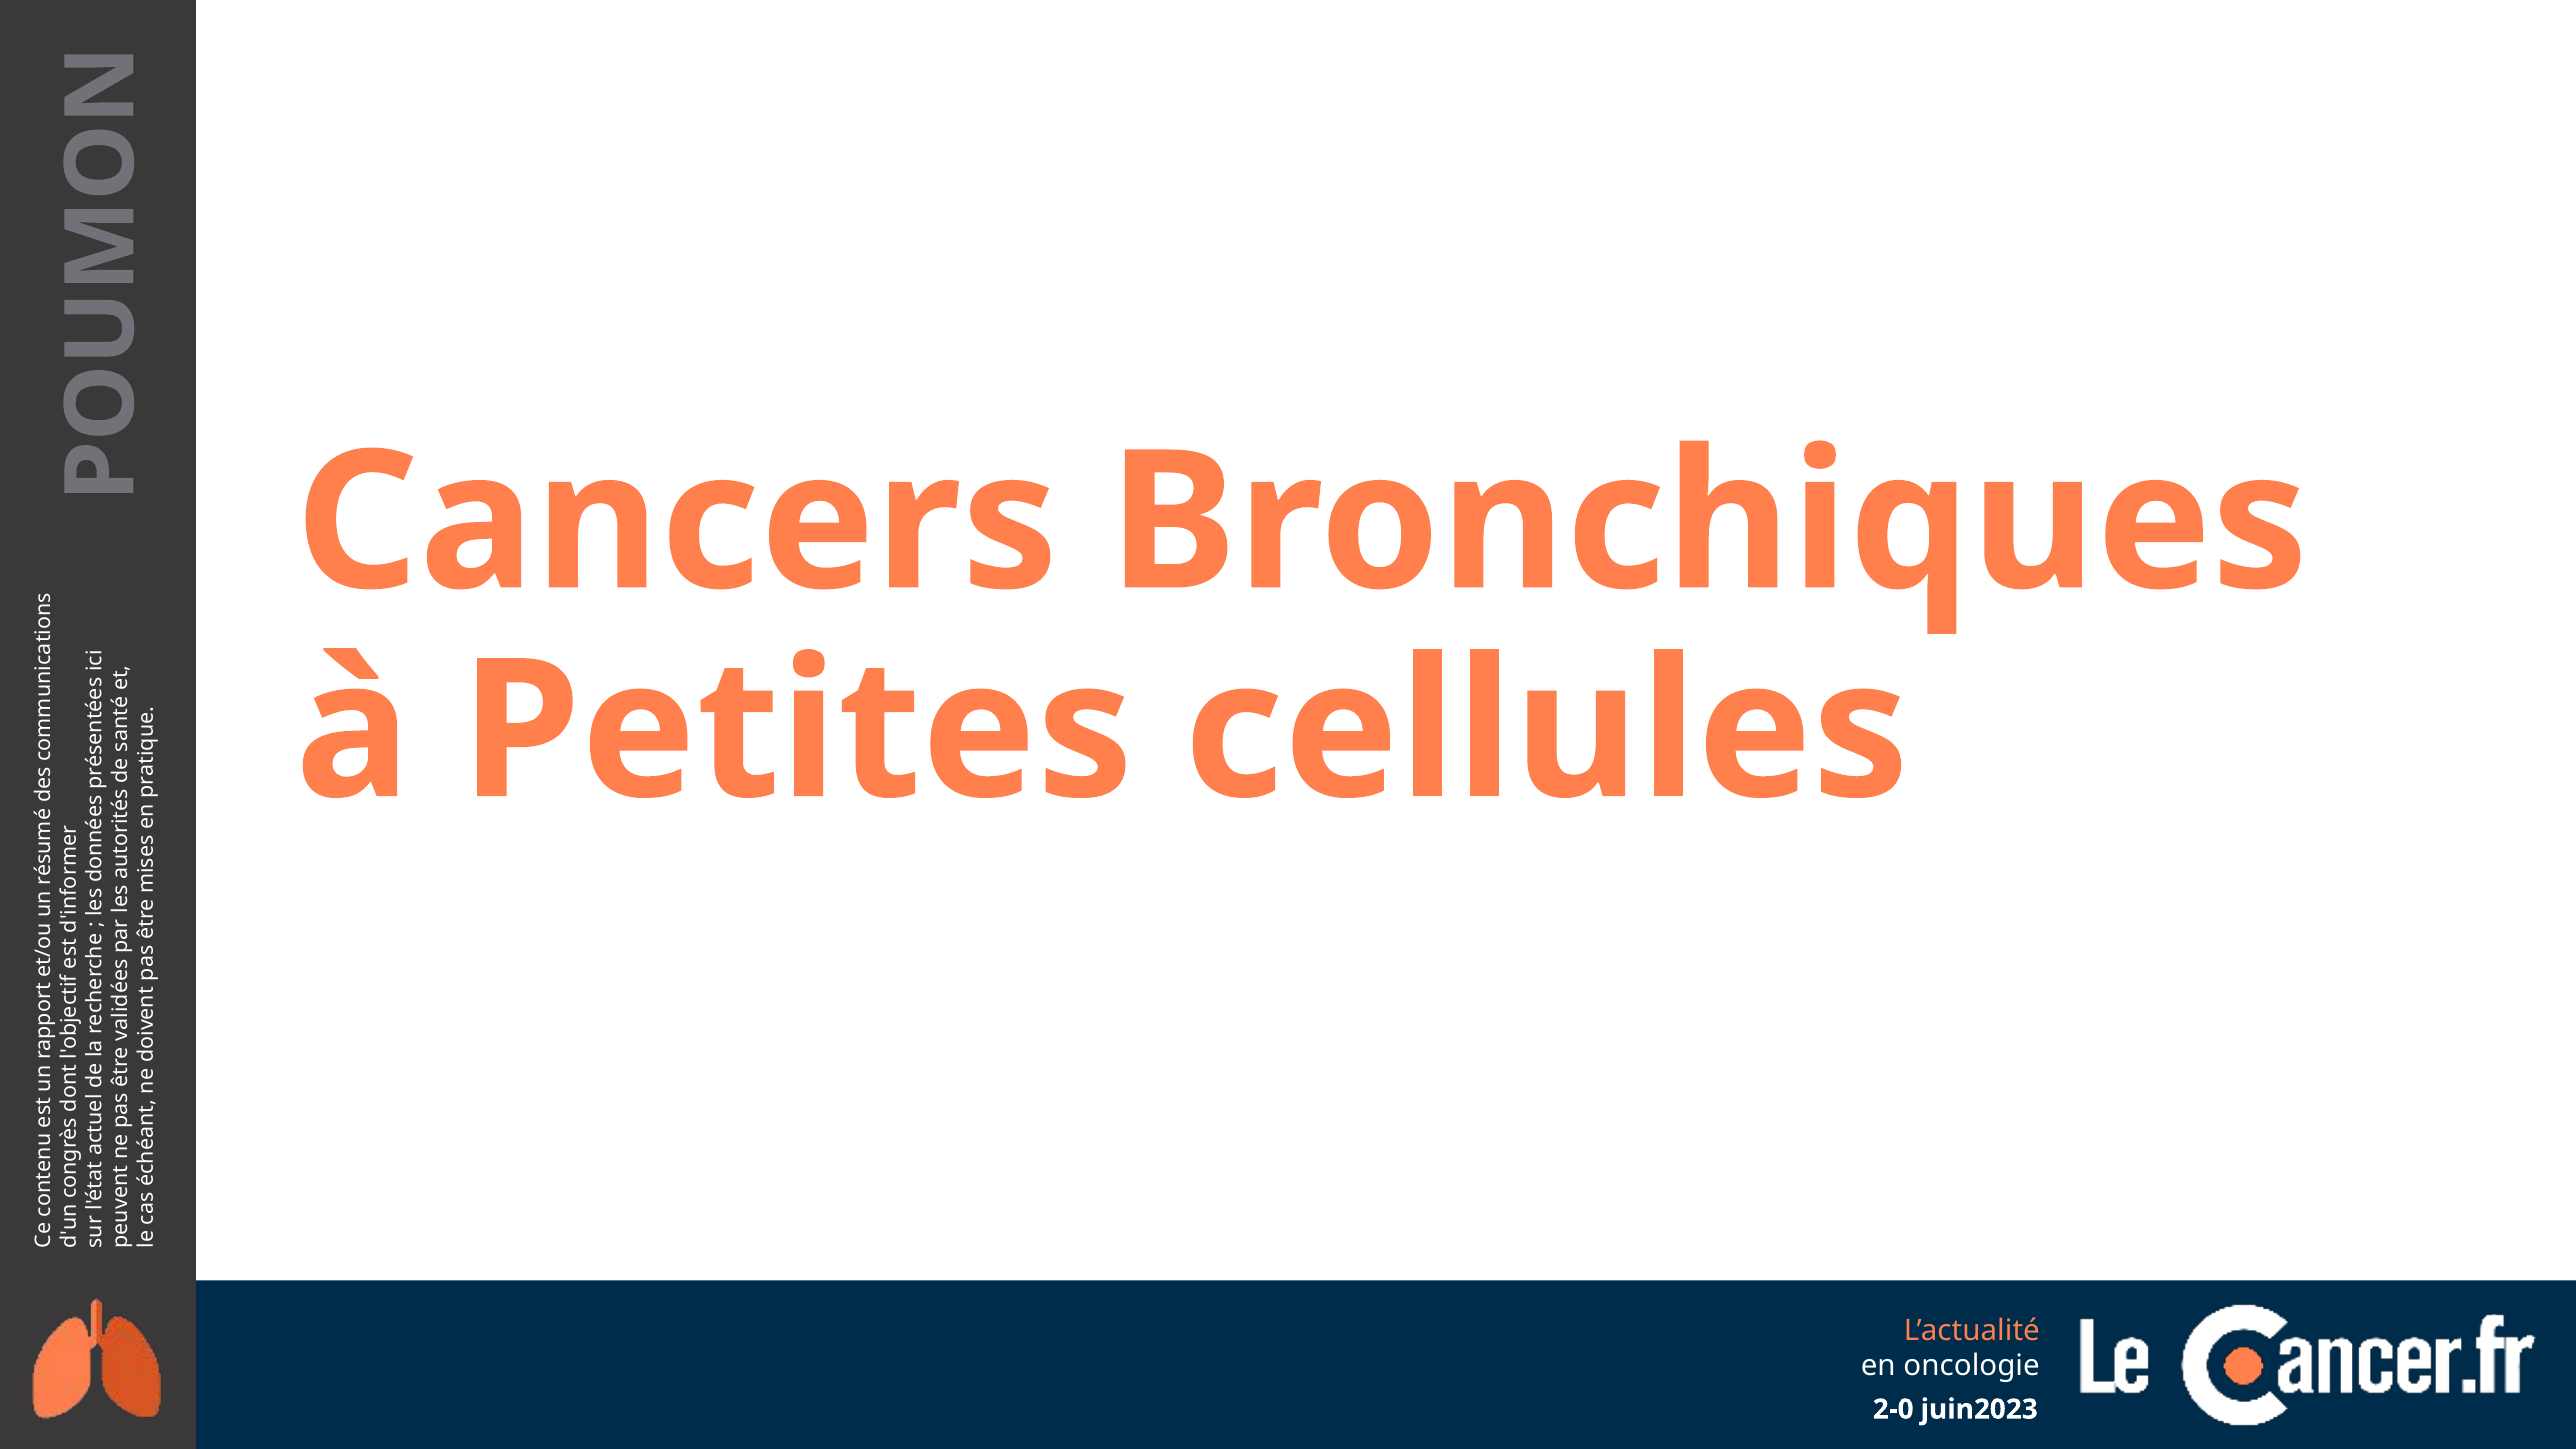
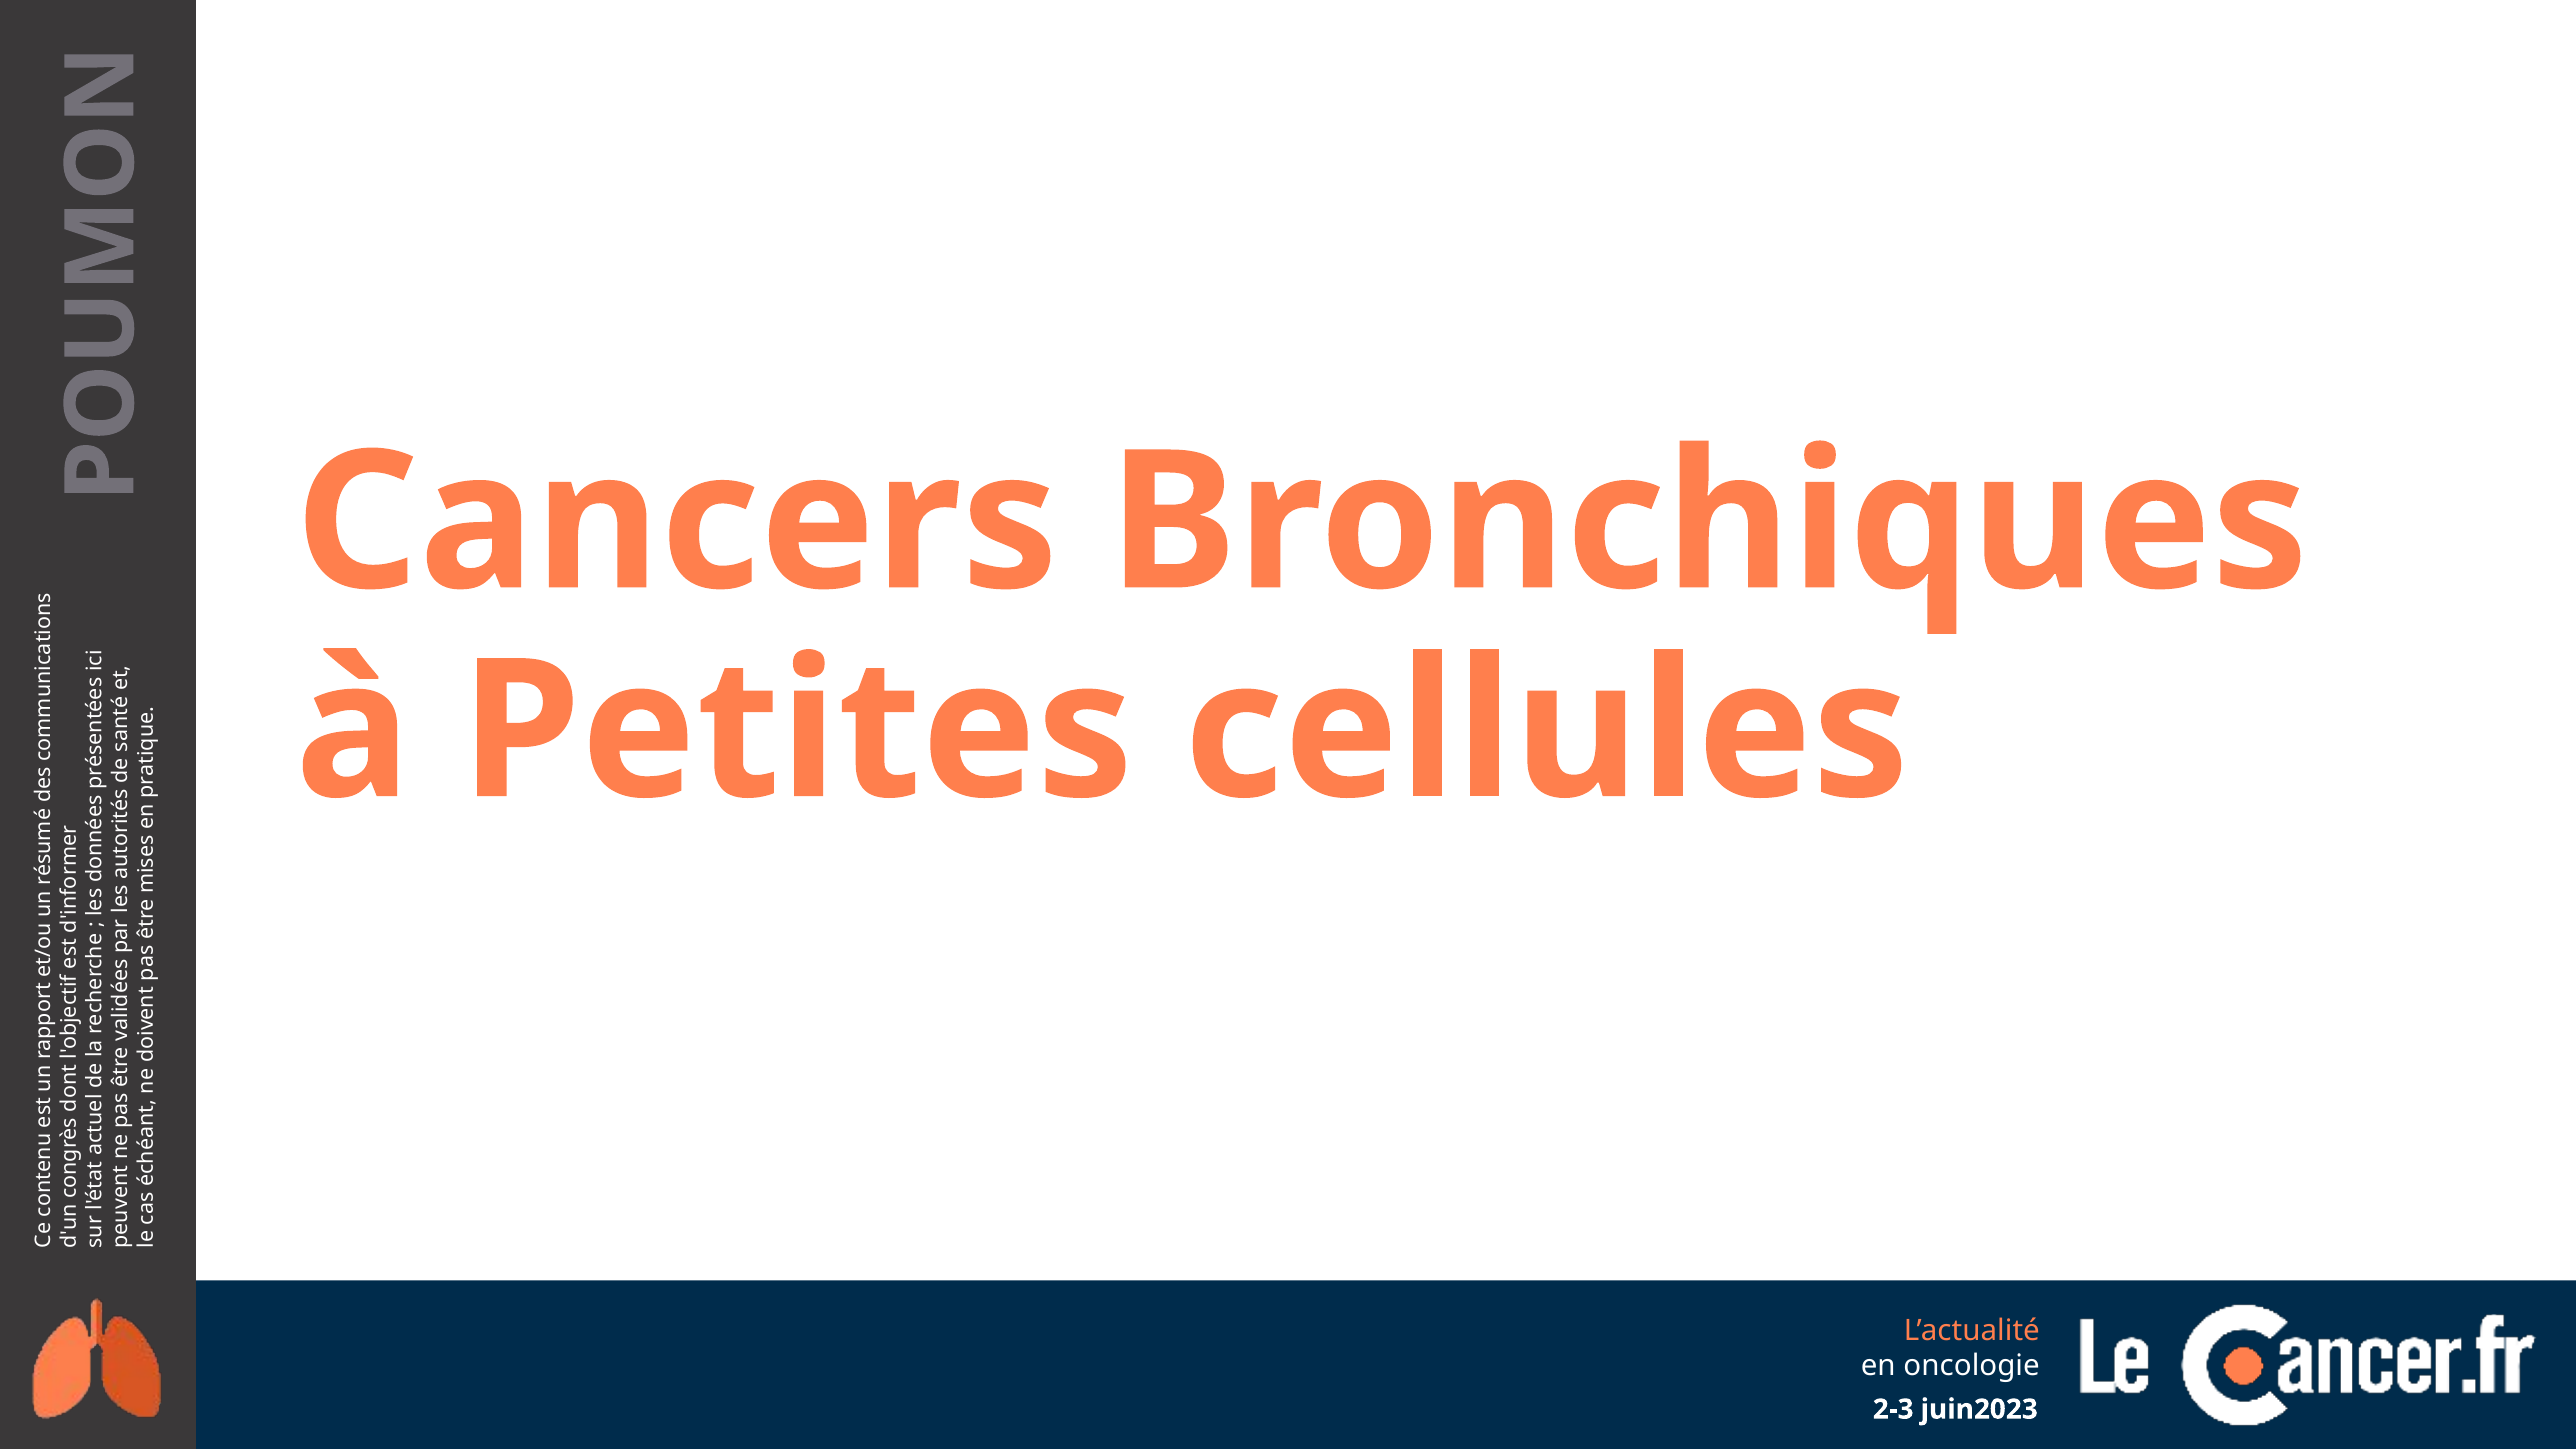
2-0: 2-0 -> 2-3
